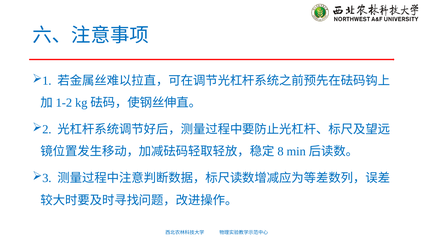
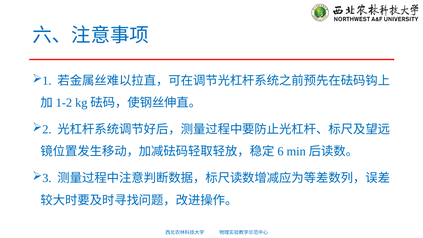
8: 8 -> 6
